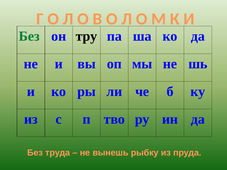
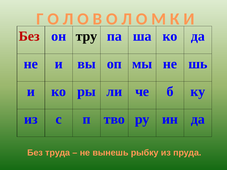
Без at (29, 36) colour: green -> red
